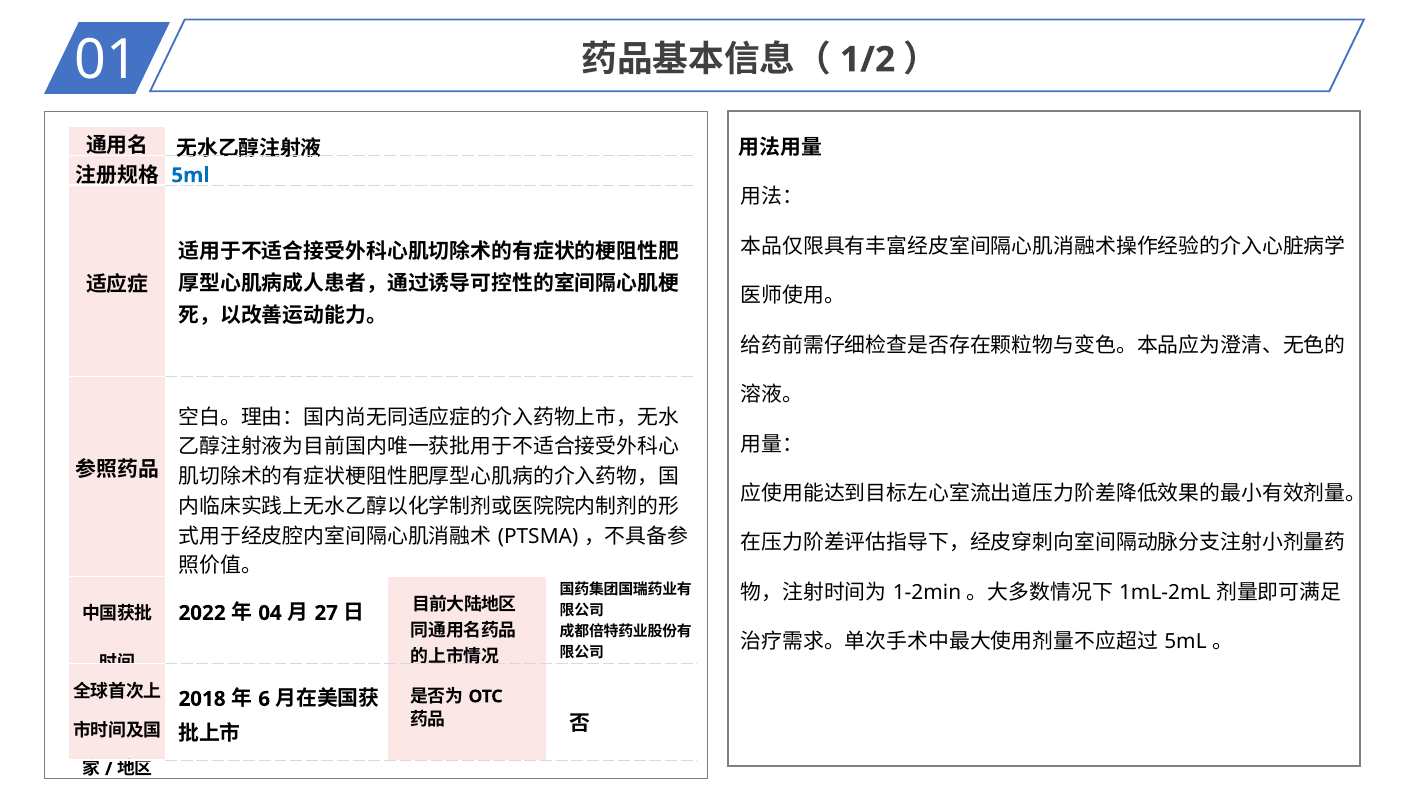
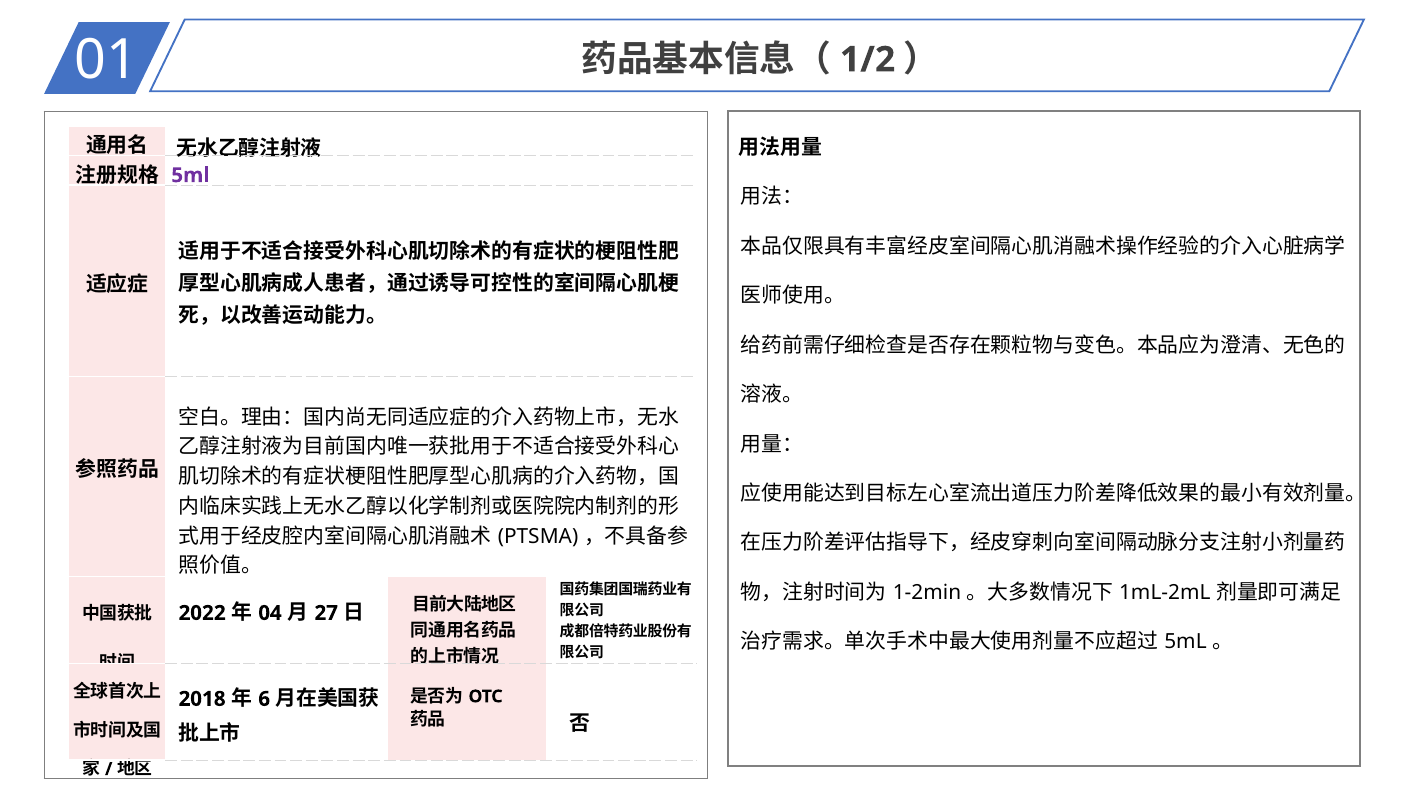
5ml at (190, 175) colour: blue -> purple
